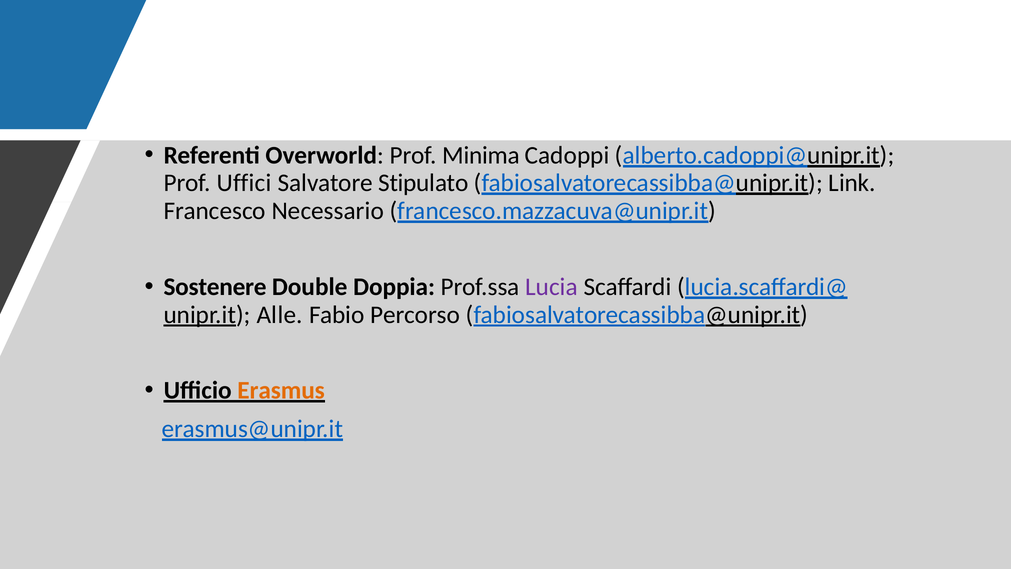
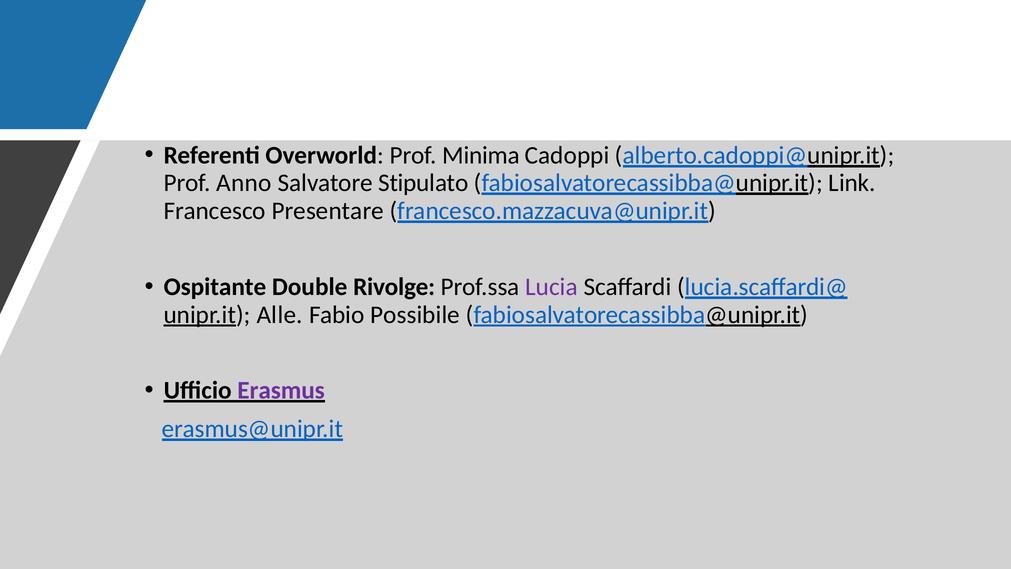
Uffici: Uffici -> Anno
Necessario: Necessario -> Presentare
Sostenere: Sostenere -> Ospitante
Doppia: Doppia -> Rivolge
Percorso: Percorso -> Possibile
Erasmus colour: orange -> purple
